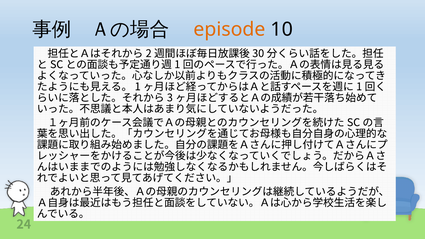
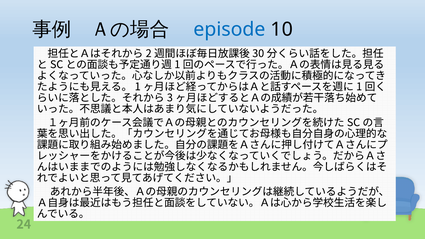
episode colour: orange -> blue
